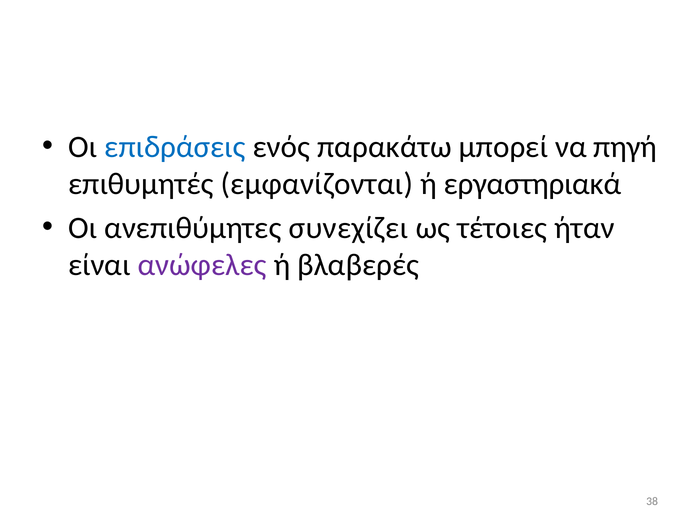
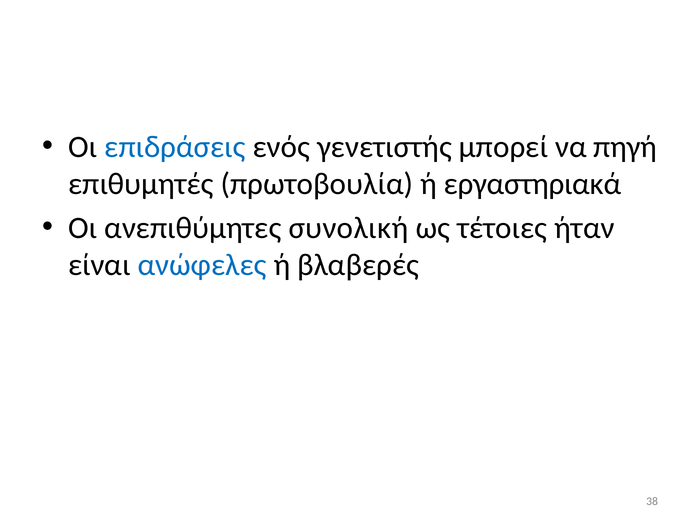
παρακάτω: παρακάτω -> γενετιστής
εμφανίζονται: εμφανίζονται -> πρωτοβουλία
συνεχίζει: συνεχίζει -> συνολική
ανώφελες colour: purple -> blue
